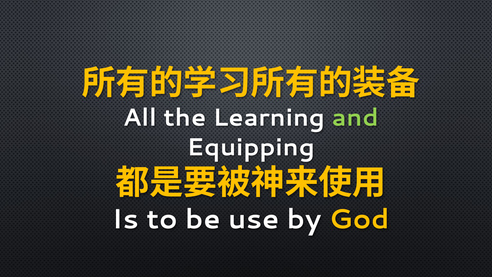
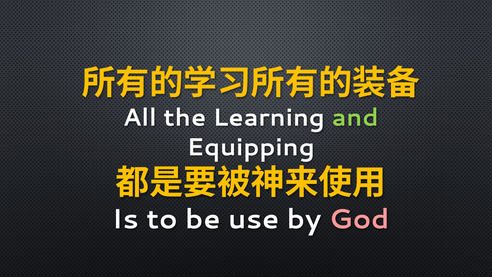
God colour: yellow -> pink
